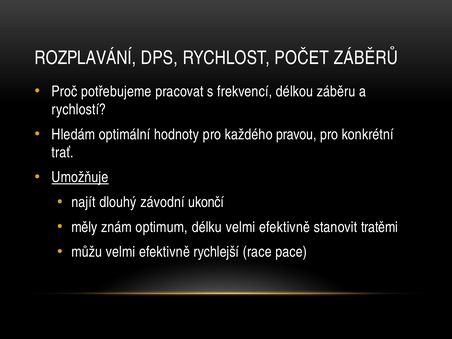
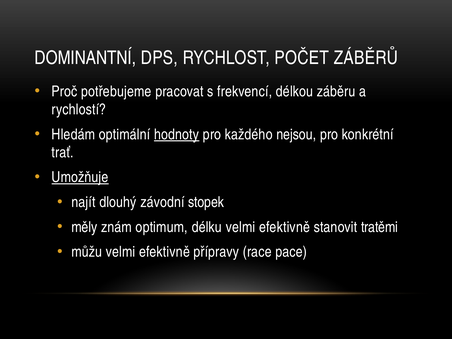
ROZPLAVÁNÍ: ROZPLAVÁNÍ -> DOMINANTNÍ
hodnoty underline: none -> present
pravou: pravou -> nejsou
ukončí: ukončí -> stopek
rychlejší: rychlejší -> přípravy
